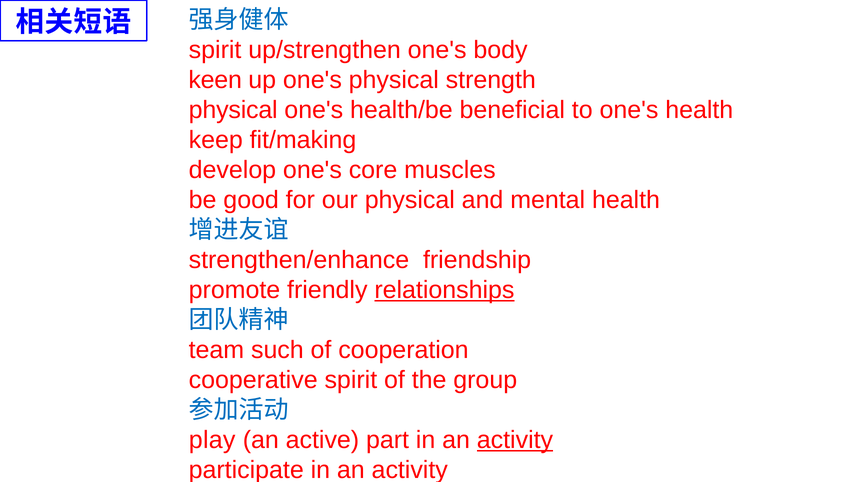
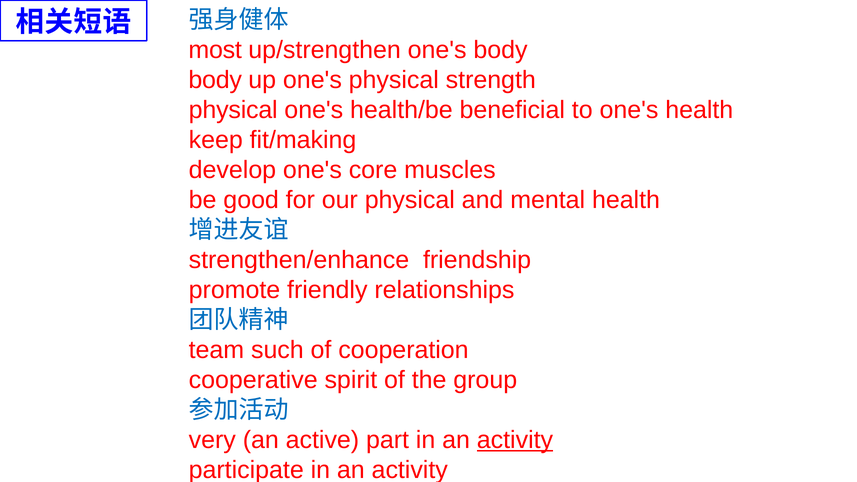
spirit at (215, 50): spirit -> most
keen at (215, 80): keen -> body
relationships underline: present -> none
play: play -> very
